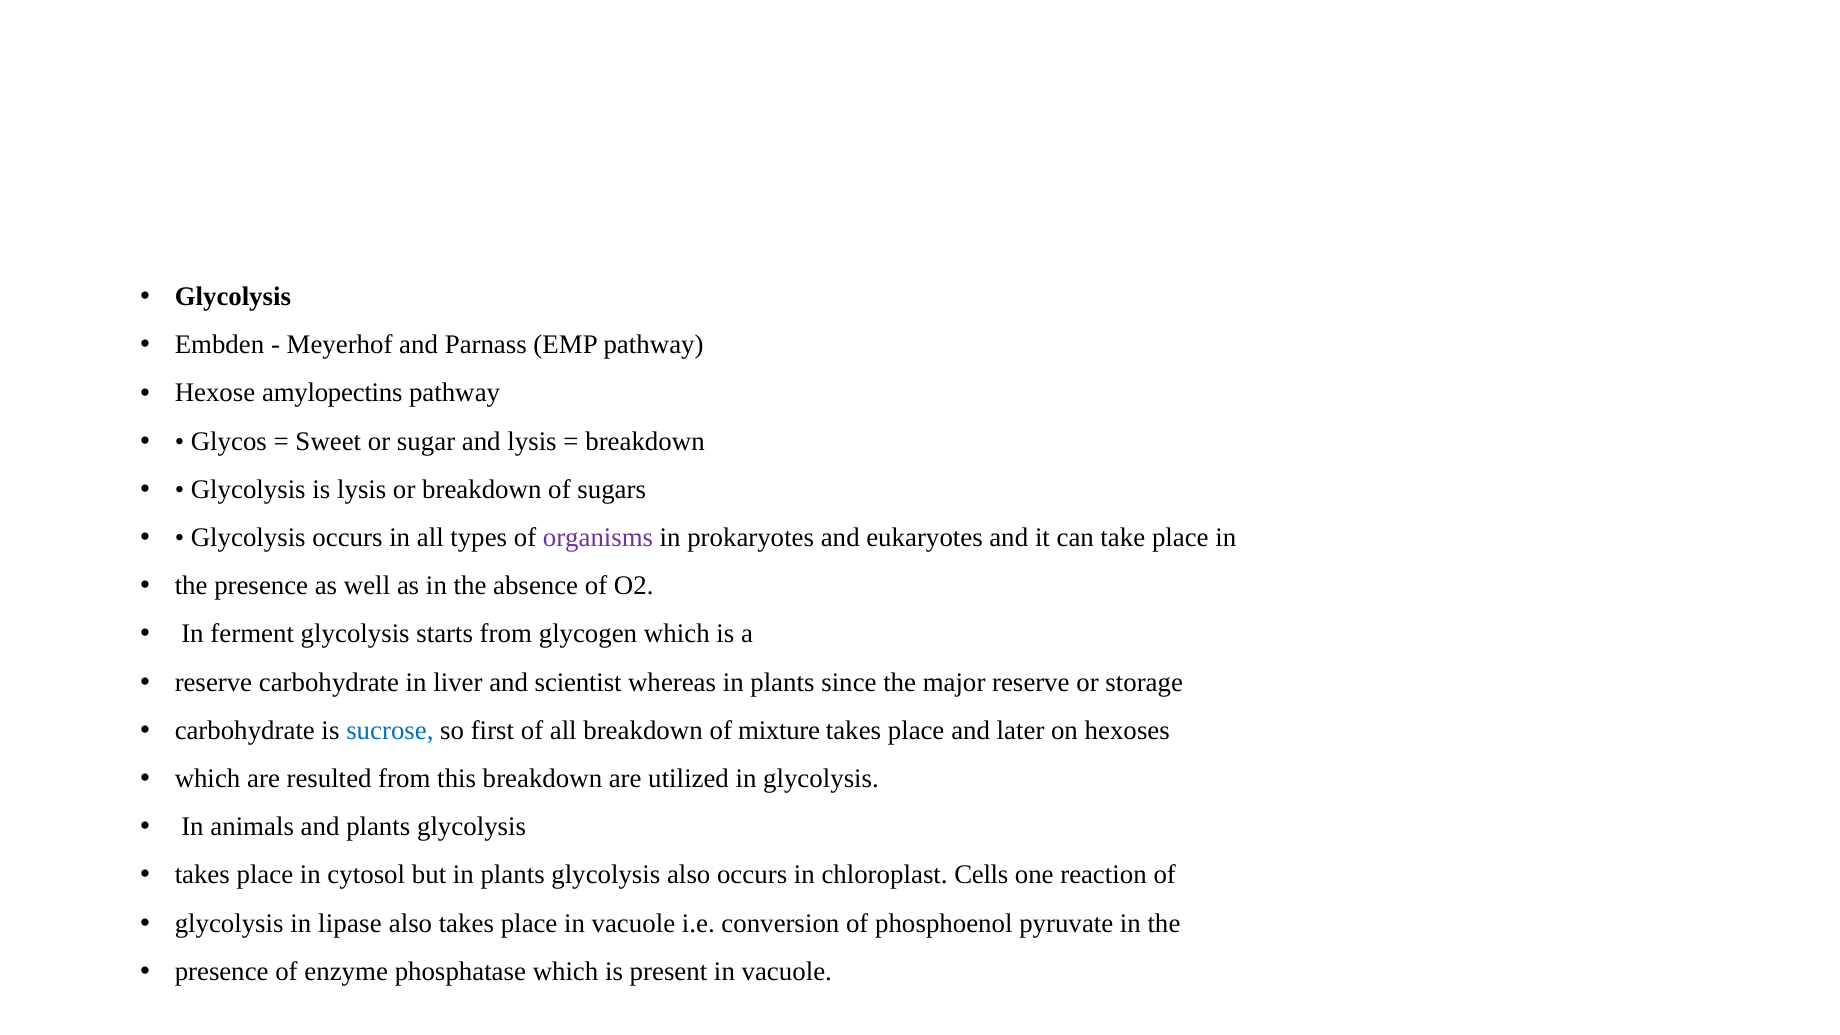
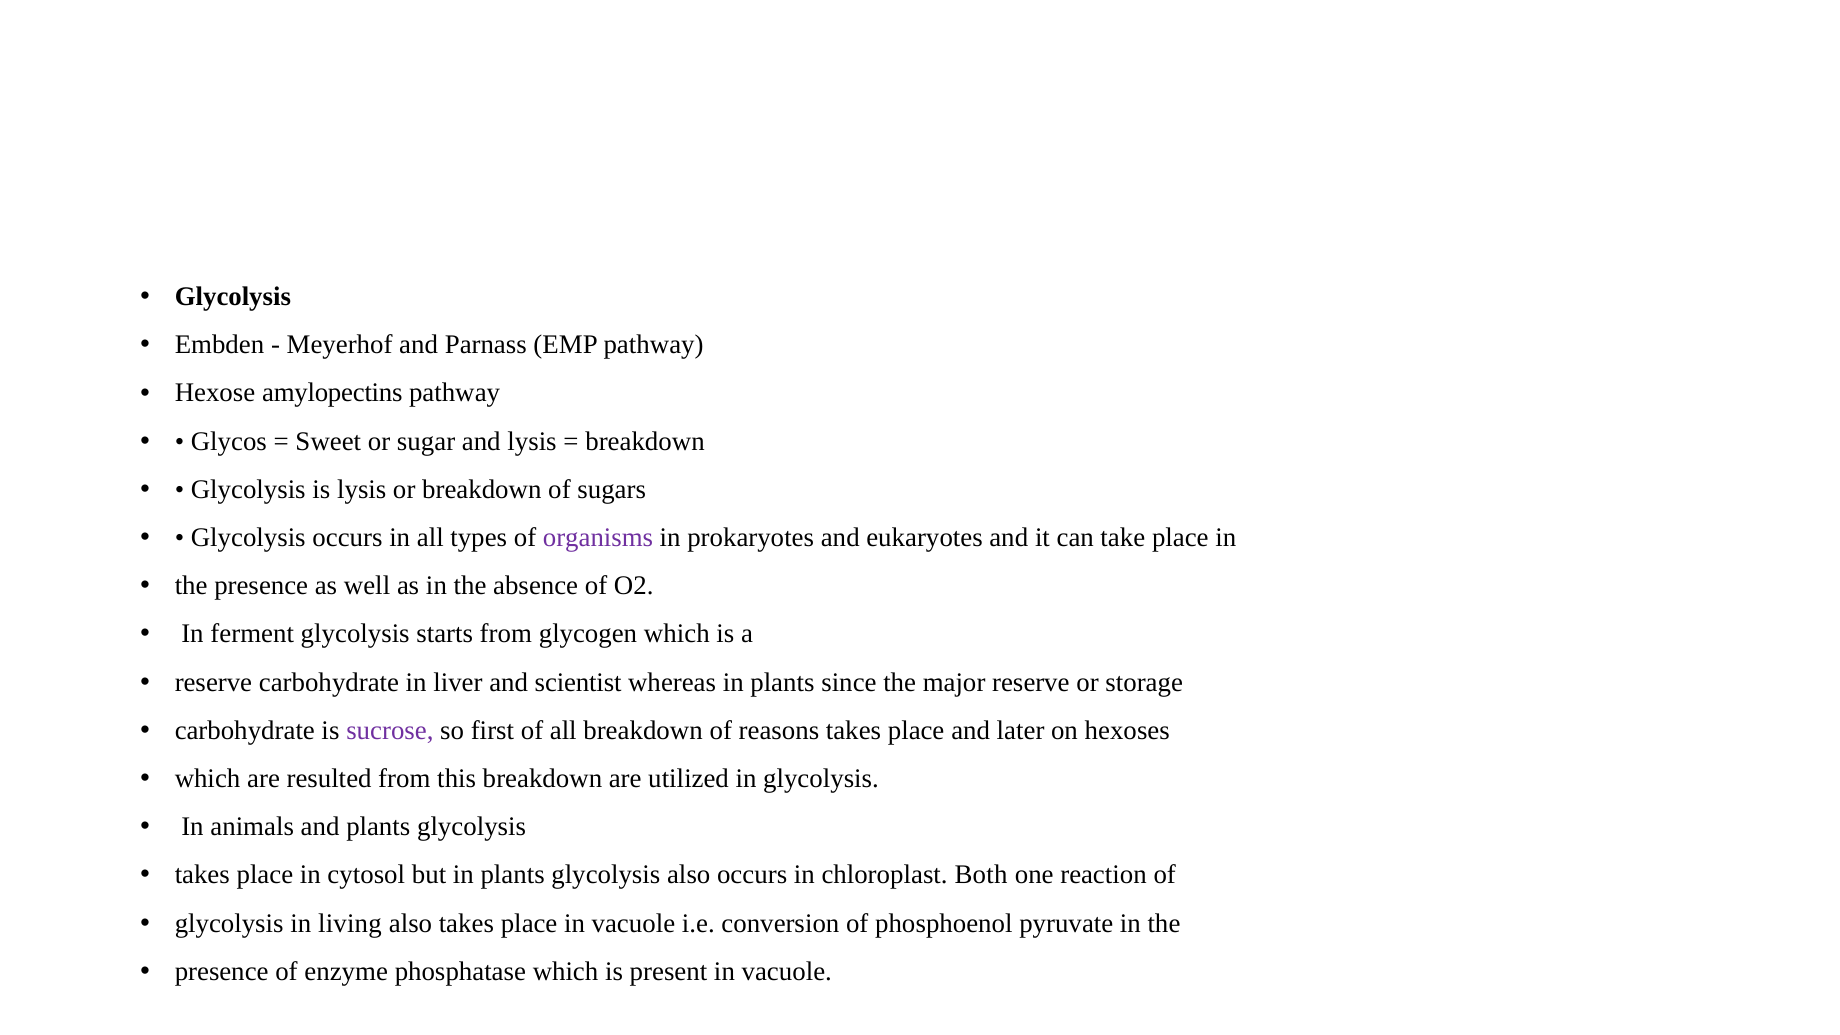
sucrose colour: blue -> purple
mixture: mixture -> reasons
Cells: Cells -> Both
lipase: lipase -> living
